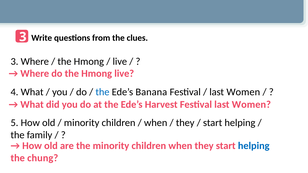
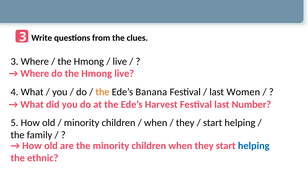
the at (102, 92) colour: blue -> orange
Festival last Women: Women -> Number
chung: chung -> ethnic
